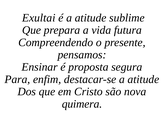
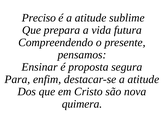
Exultai: Exultai -> Preciso
